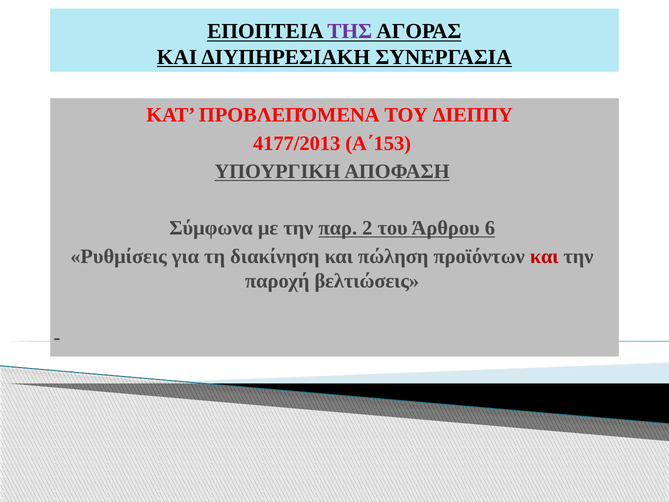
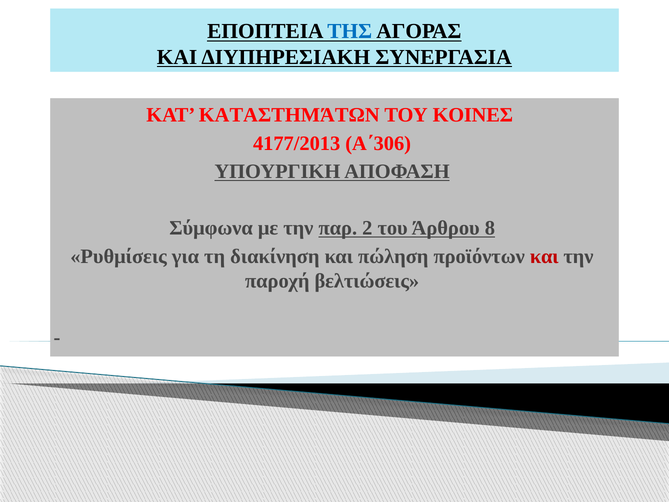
ΤΗΣ colour: purple -> blue
ΠΡΟΒΛΕΠΌΜΕΝΑ: ΠΡΟΒΛΕΠΌΜΕΝΑ -> ΚΑΤΑΣΤΗΜΆΤΩΝ
ΔΙΕΠΠΥ: ΔΙΕΠΠΥ -> ΚΟΙΝΕΣ
Α΄153: Α΄153 -> Α΄306
6: 6 -> 8
